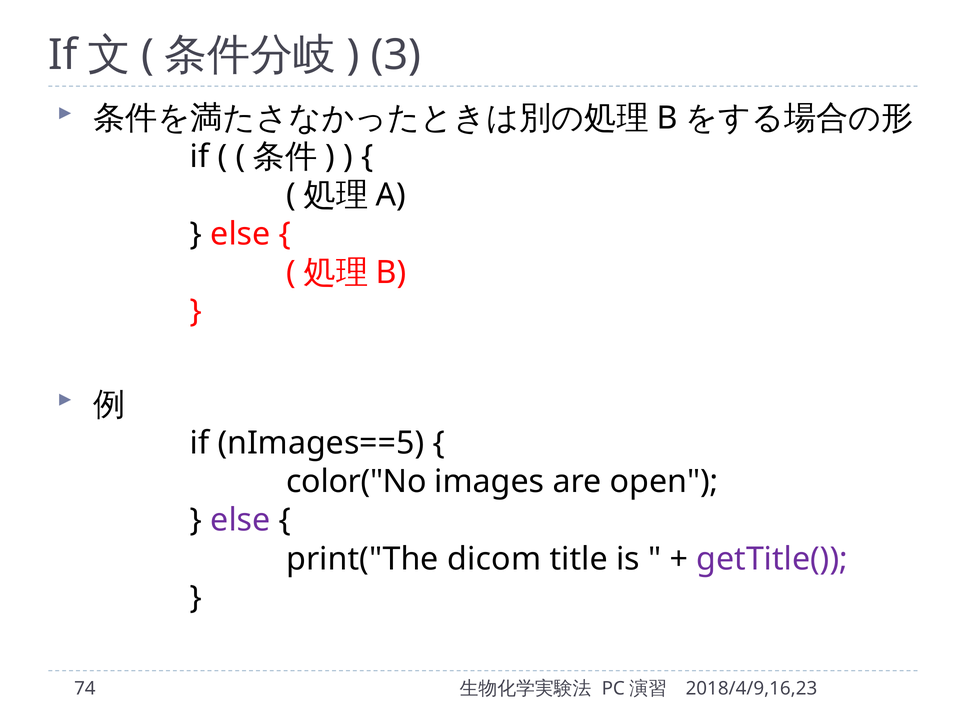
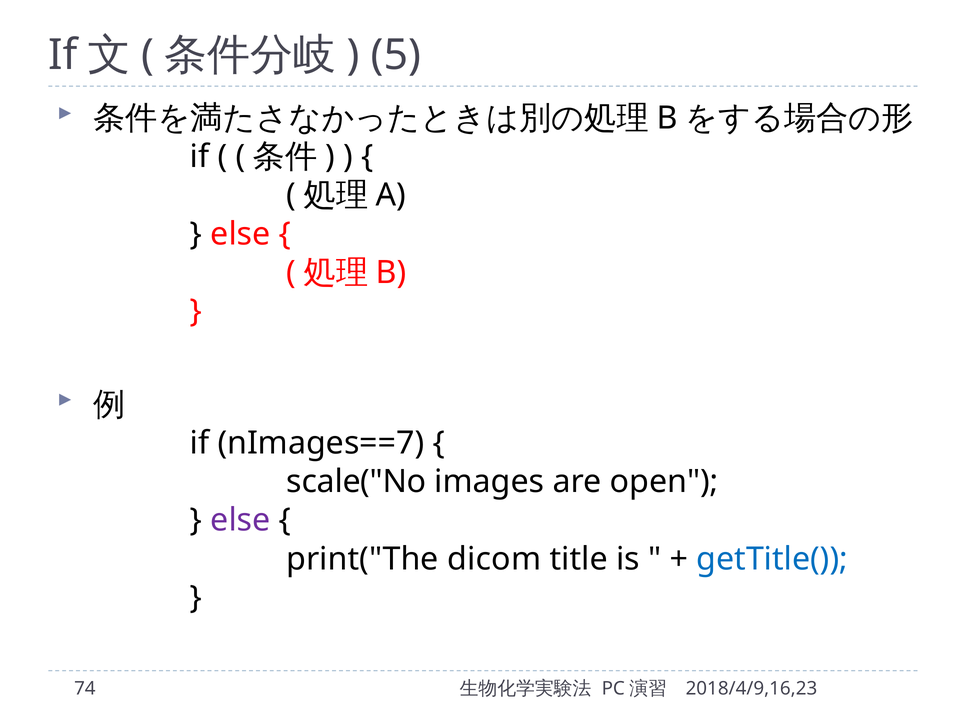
3: 3 -> 5
nImages==5: nImages==5 -> nImages==7
color("No: color("No -> scale("No
getTitle( colour: purple -> blue
